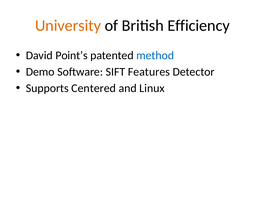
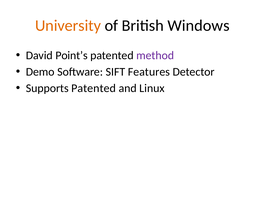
Efficiency: Efficiency -> Windows
method colour: blue -> purple
Supports Centered: Centered -> Patented
